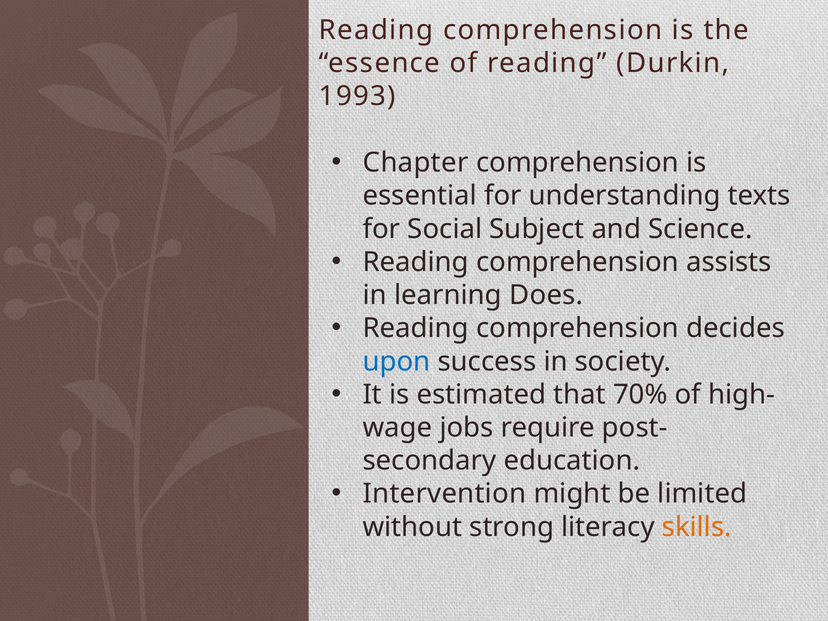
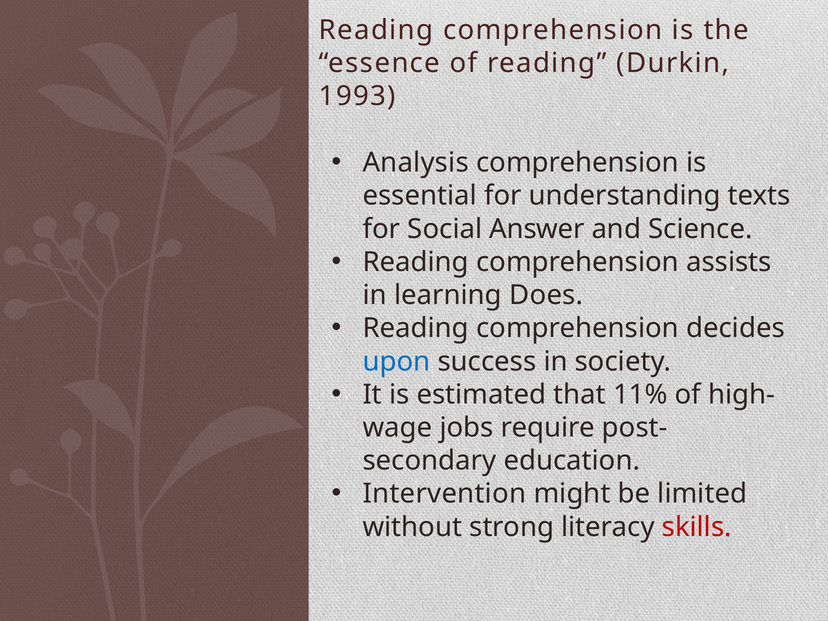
Chapter: Chapter -> Analysis
Subject: Subject -> Answer
70%: 70% -> 11%
skills colour: orange -> red
